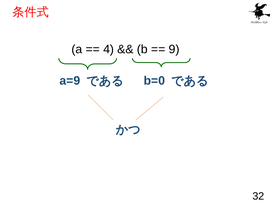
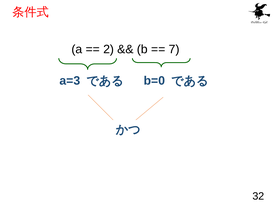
4: 4 -> 2
9: 9 -> 7
a=9: a=9 -> a=3
